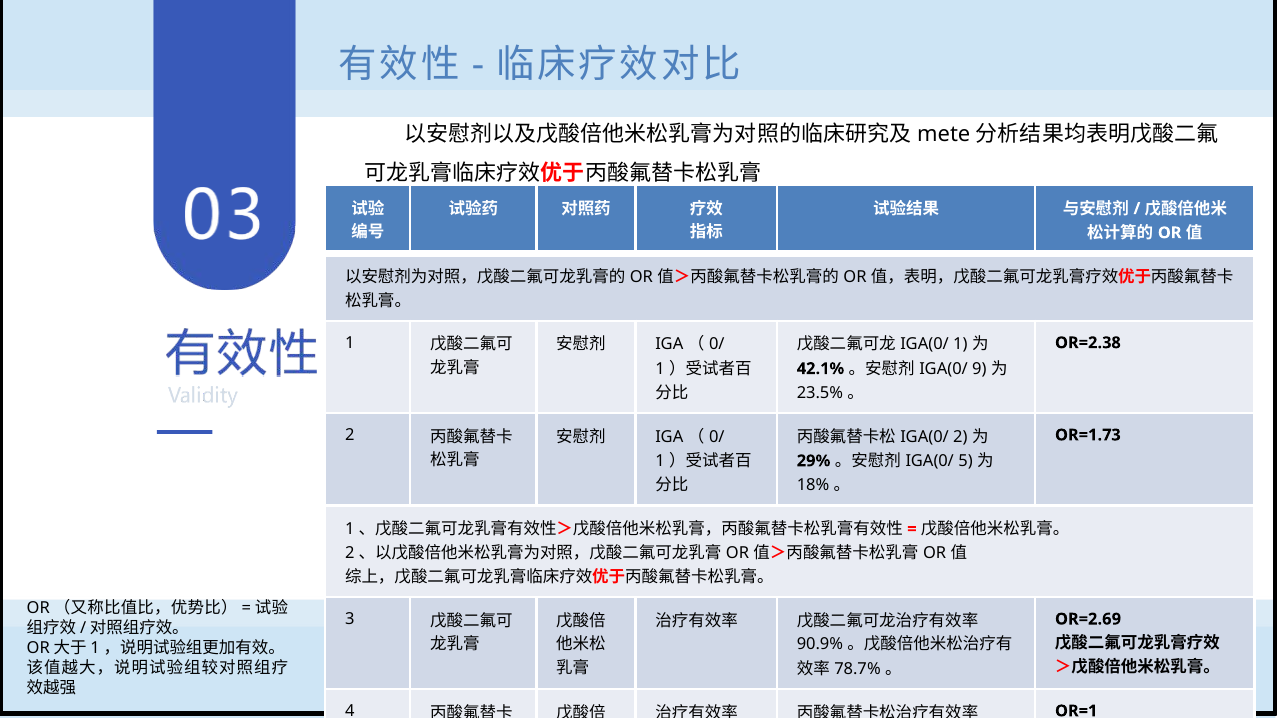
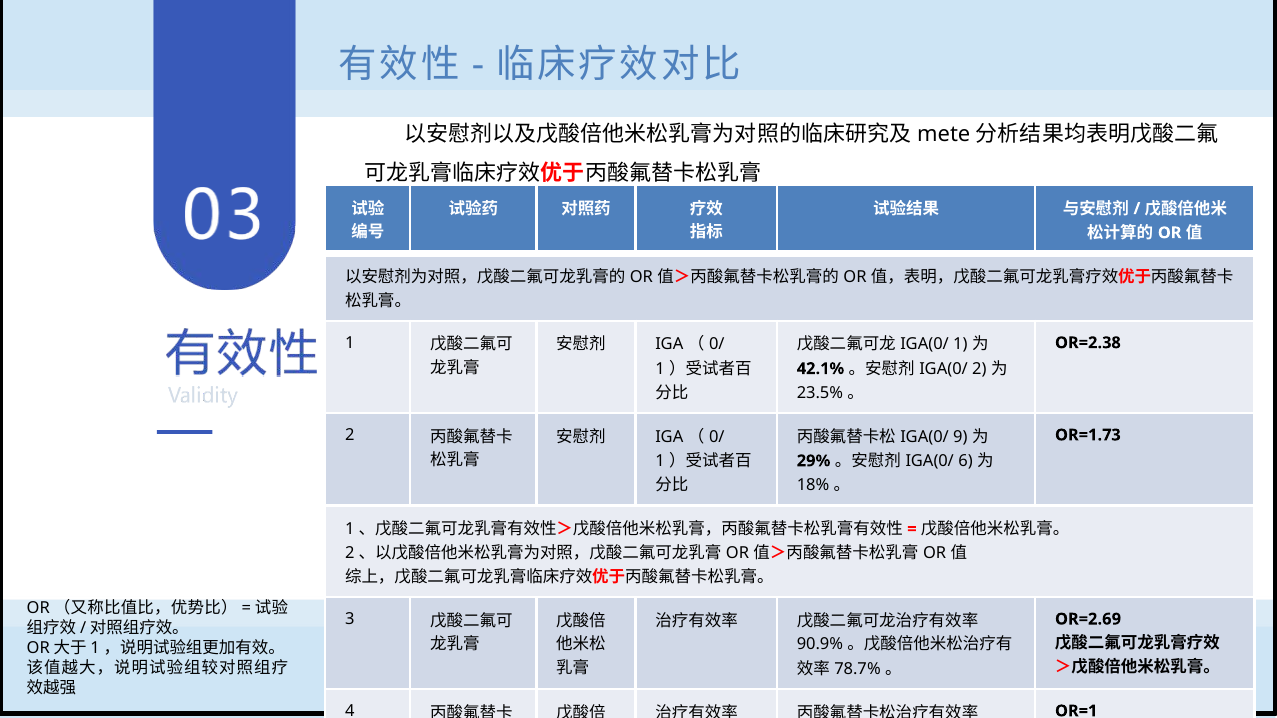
9 at (979, 369): 9 -> 2
2 at (960, 437): 2 -> 9
5: 5 -> 6
